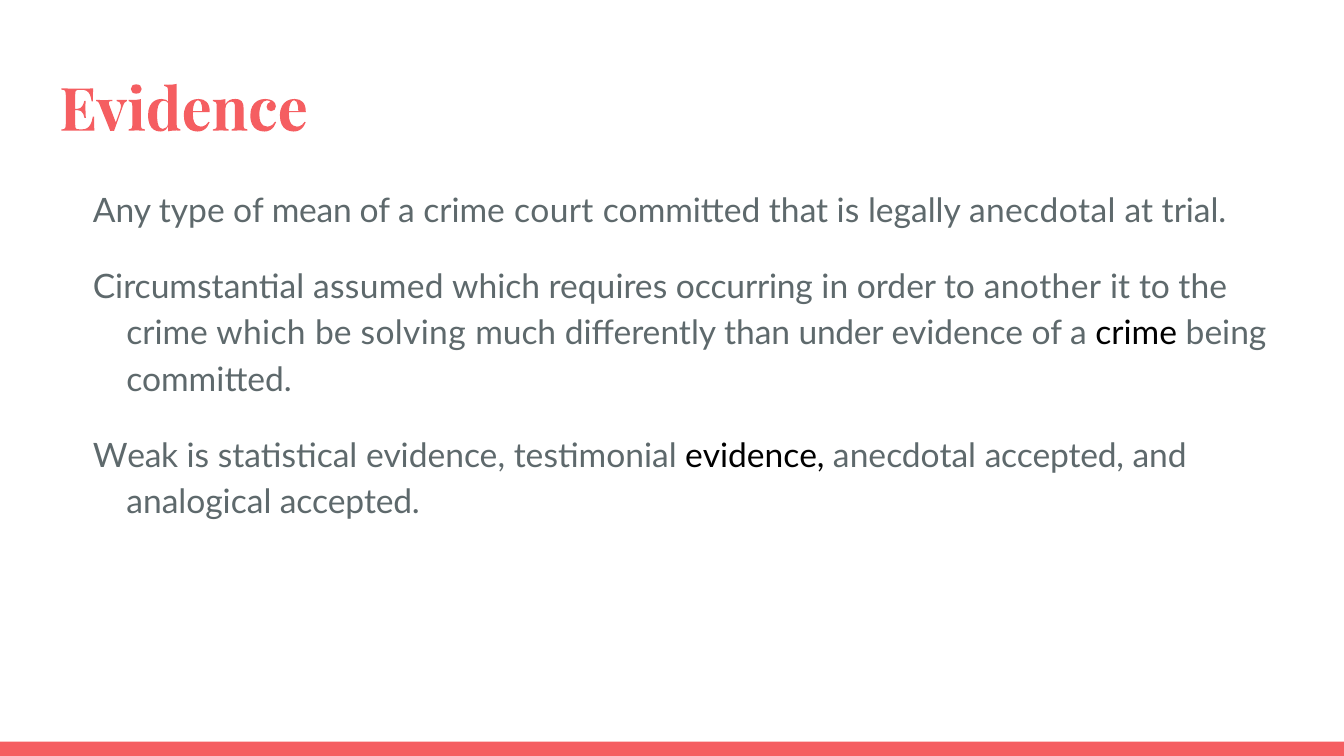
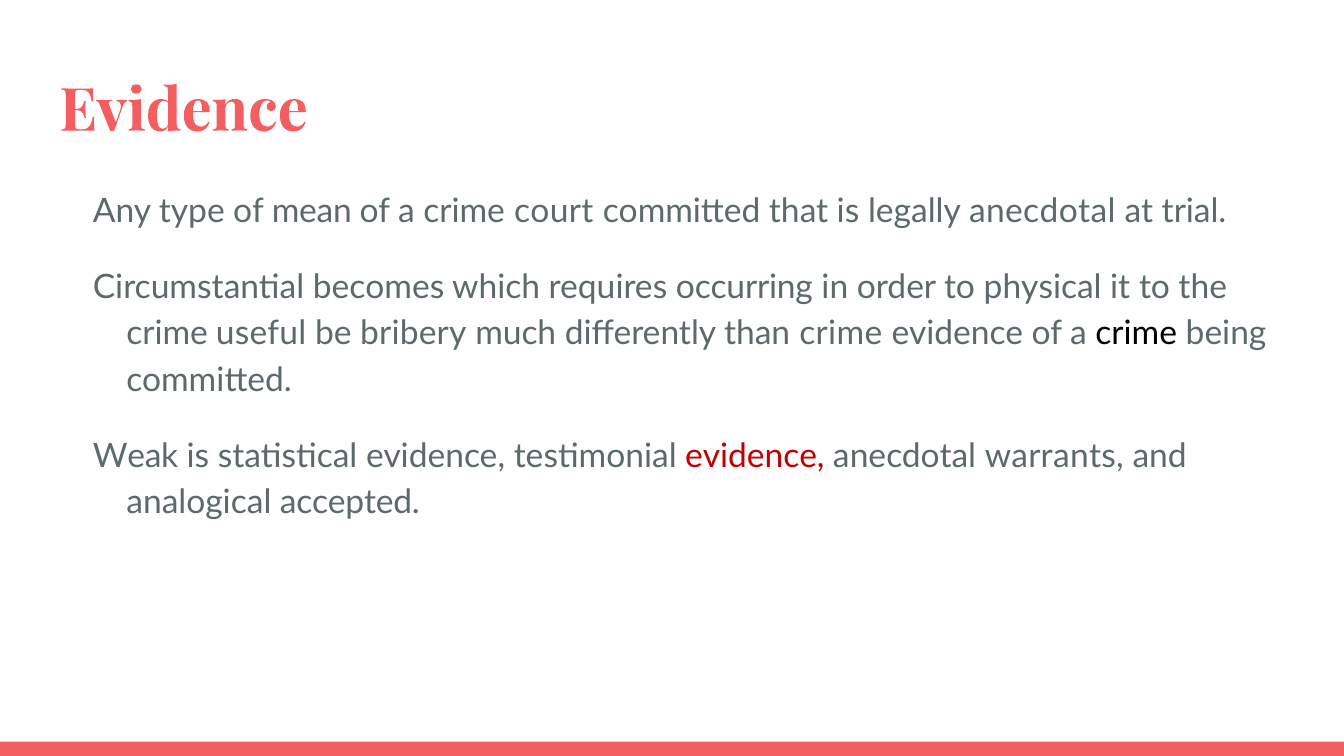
assumed: assumed -> becomes
another: another -> physical
crime which: which -> useful
solving: solving -> bribery
than under: under -> crime
evidence at (755, 456) colour: black -> red
anecdotal accepted: accepted -> warrants
